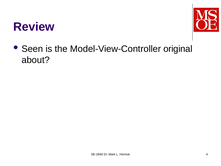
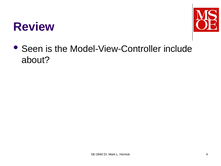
original: original -> include
